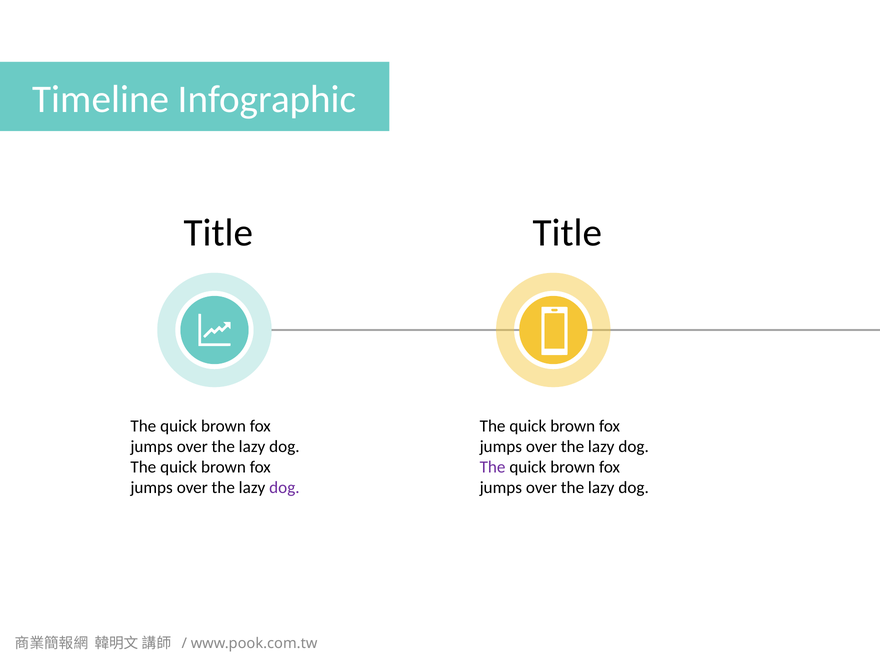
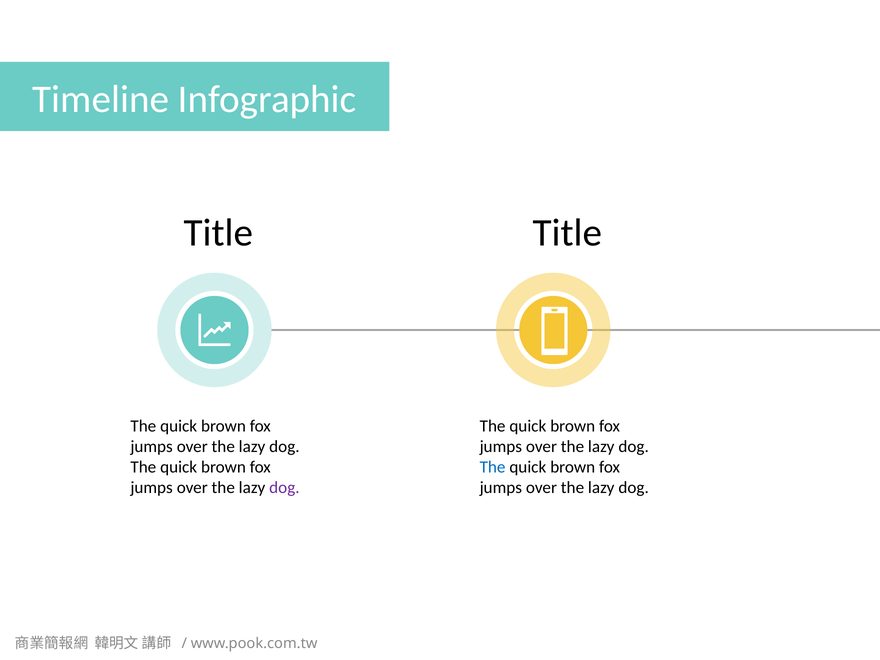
The at (493, 467) colour: purple -> blue
